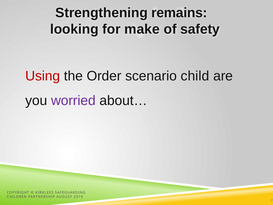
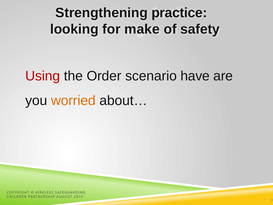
remains: remains -> practice
child: child -> have
worried colour: purple -> orange
